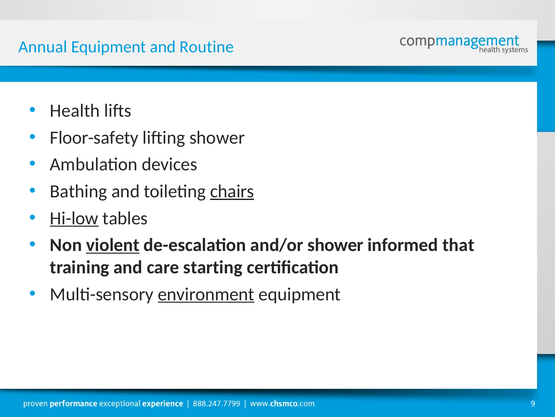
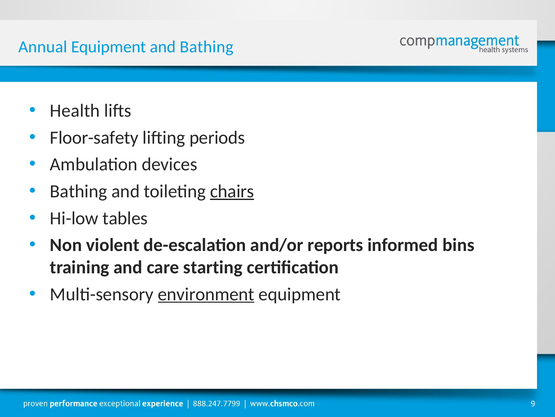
and Routine: Routine -> Bathing
lifting shower: shower -> periods
Hi-low underline: present -> none
violent underline: present -> none
and/or shower: shower -> reports
that: that -> bins
